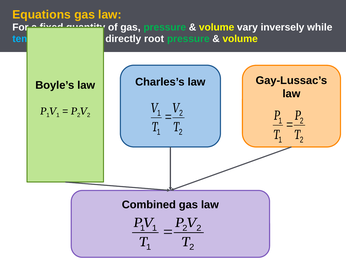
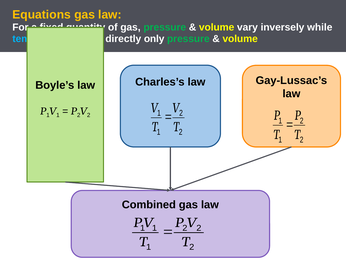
root: root -> only
